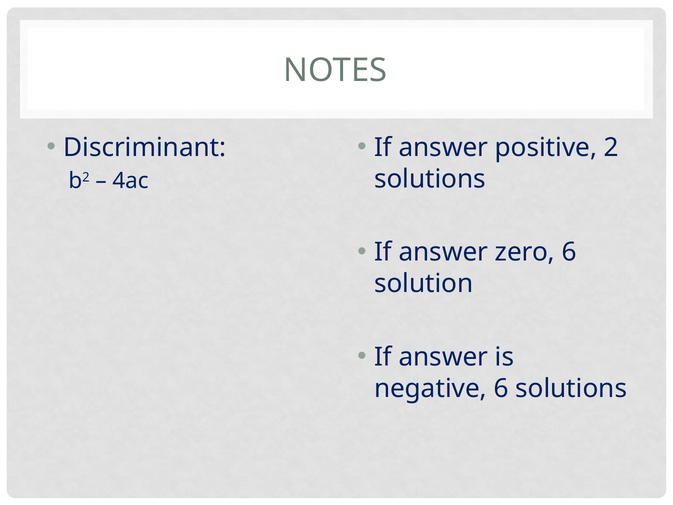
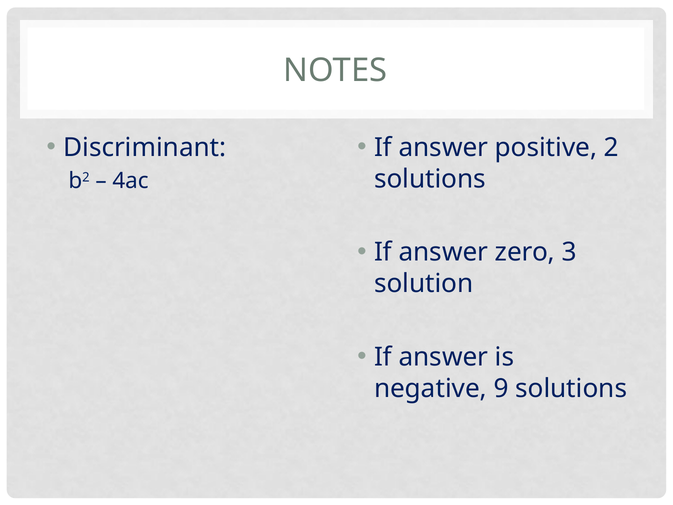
zero 6: 6 -> 3
negative 6: 6 -> 9
